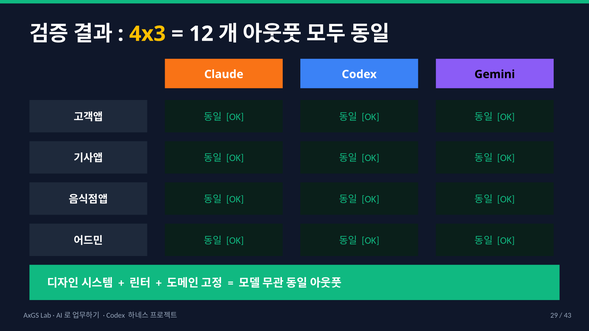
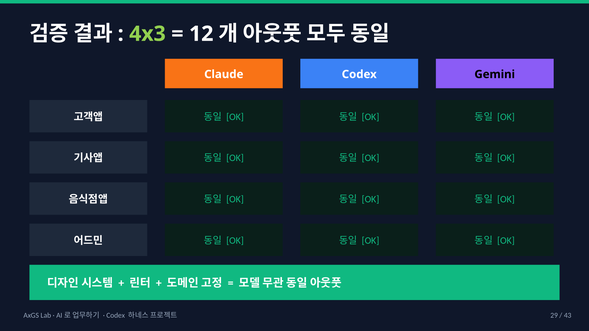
4x3 colour: yellow -> light green
